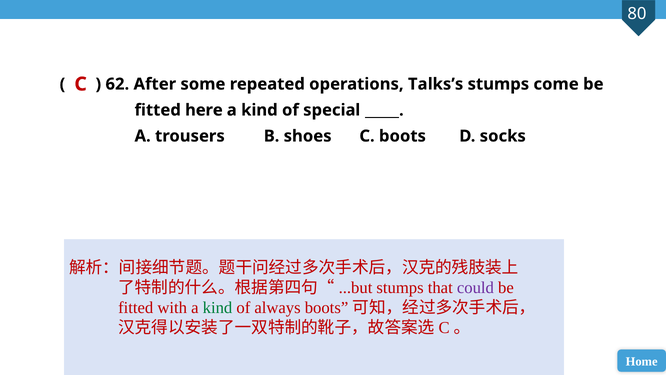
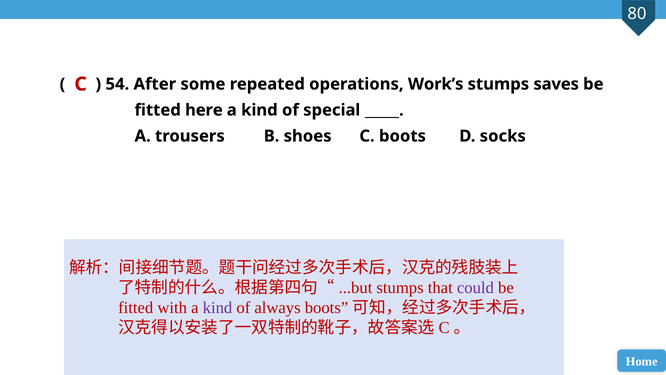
62: 62 -> 54
Talks’s: Talks’s -> Work’s
come: come -> saves
kind at (217, 307) colour: green -> purple
